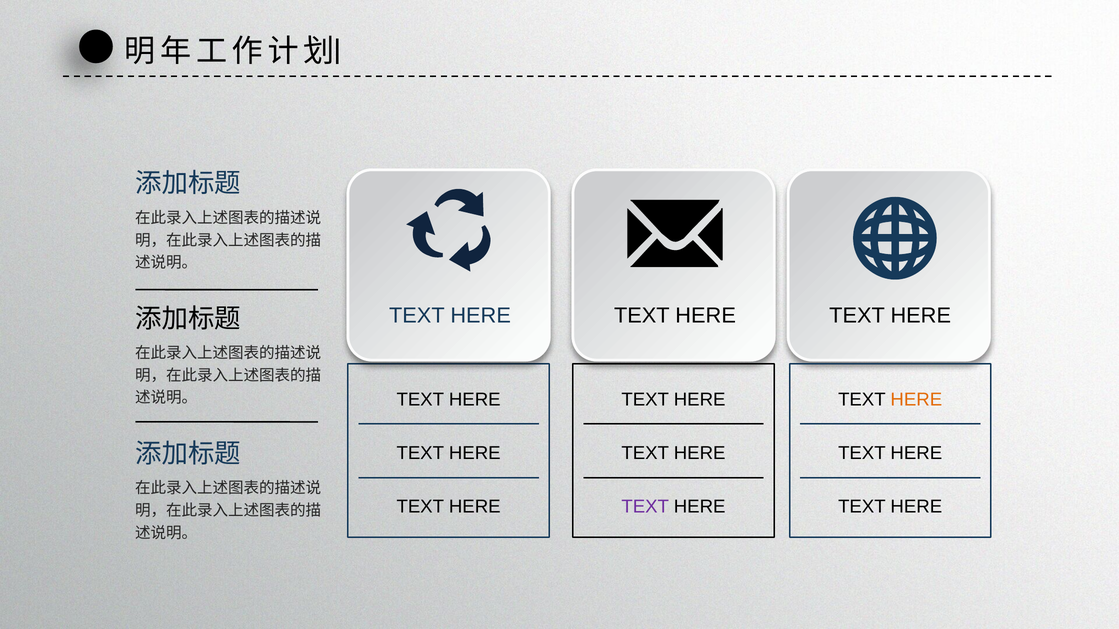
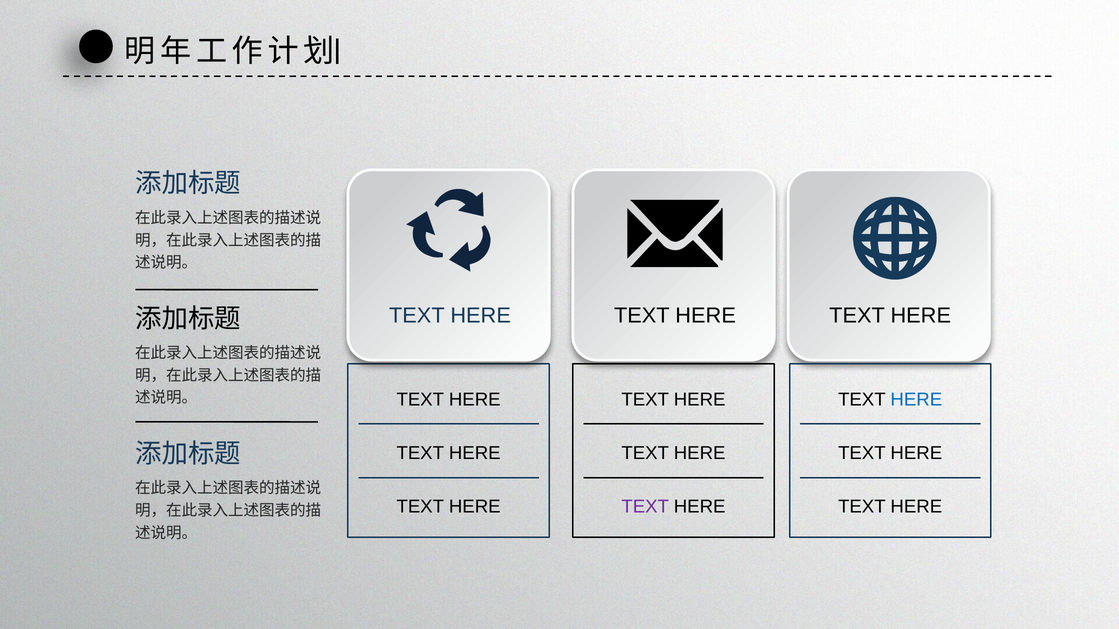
HERE at (916, 400) colour: orange -> blue
